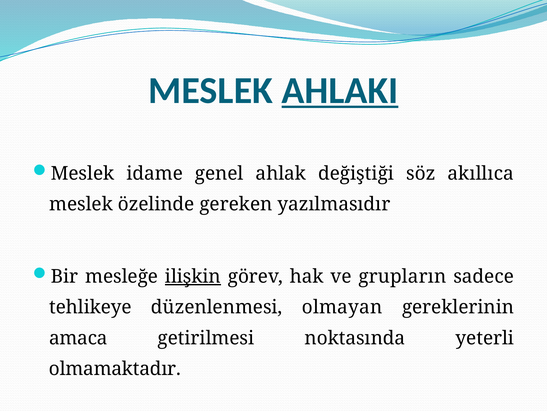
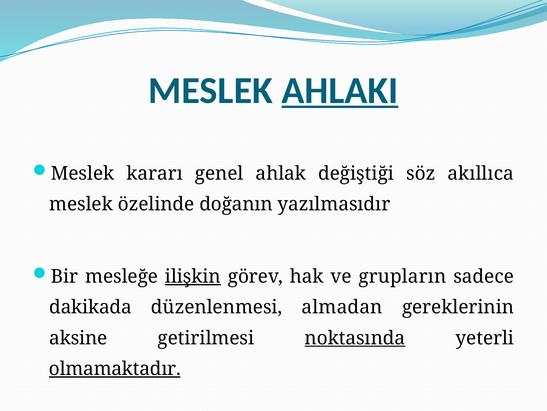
idame: idame -> kararı
gereken: gereken -> doğanın
tehlikeye: tehlikeye -> dakikada
olmayan: olmayan -> almadan
amaca: amaca -> aksine
noktasında underline: none -> present
olmamaktadır underline: none -> present
